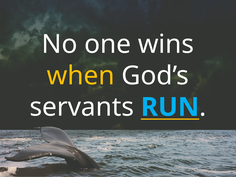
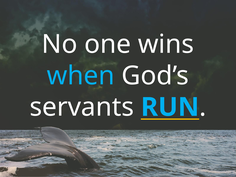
when colour: yellow -> light blue
